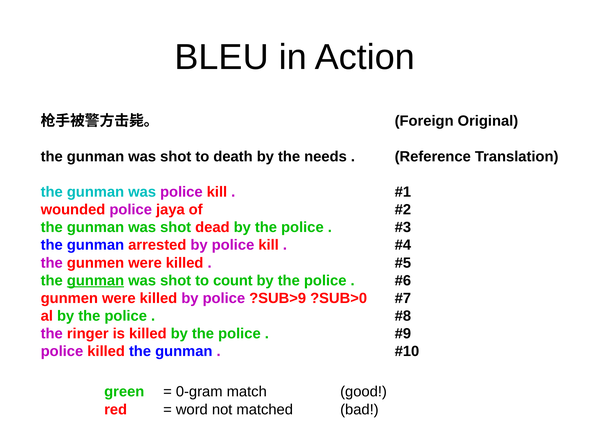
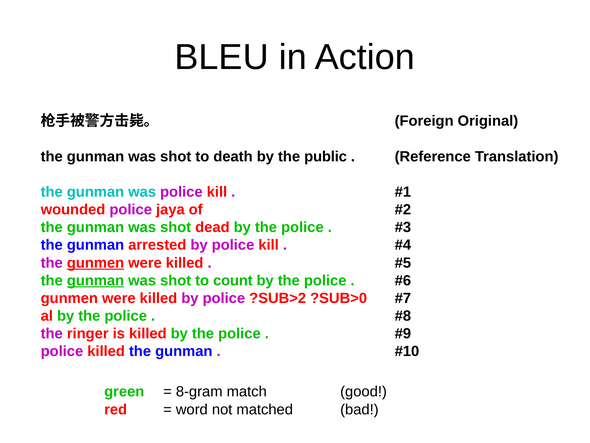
needs: needs -> public
gunmen at (96, 263) underline: none -> present
?SUB>9: ?SUB>9 -> ?SUB>2
0-gram: 0-gram -> 8-gram
